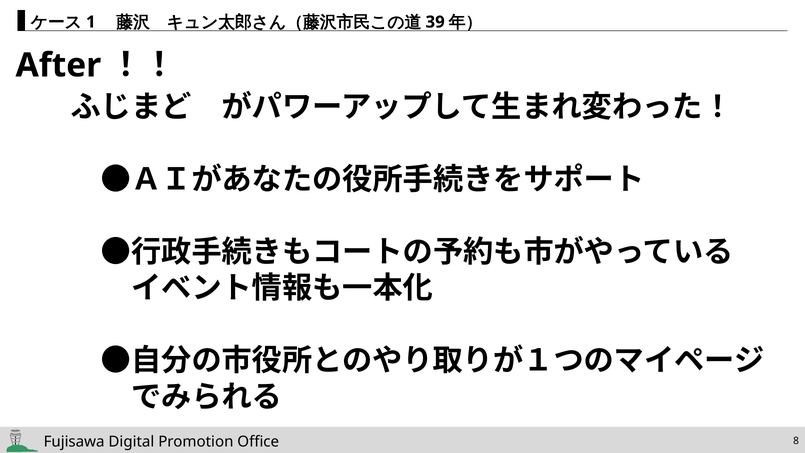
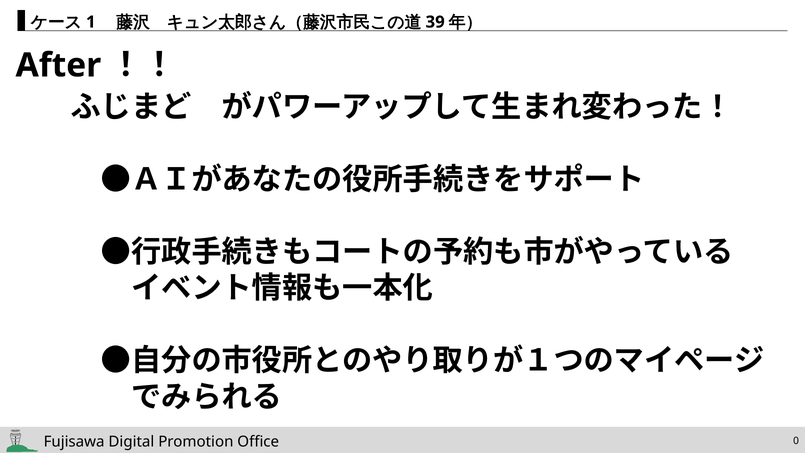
8: 8 -> 0
